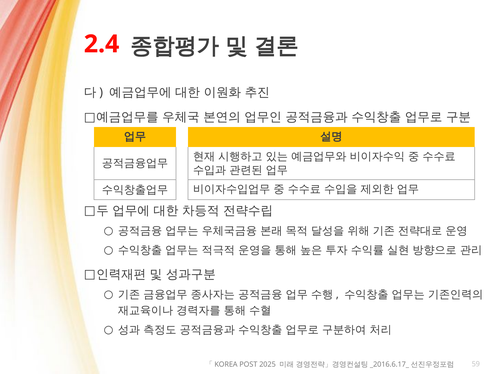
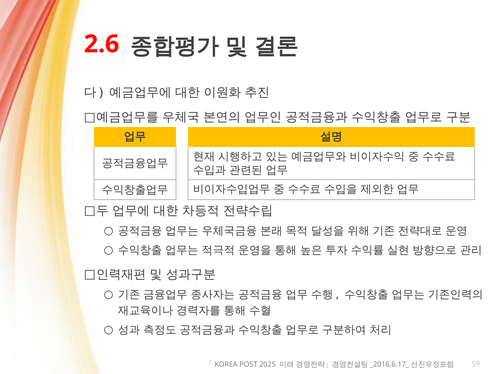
2.4: 2.4 -> 2.6
